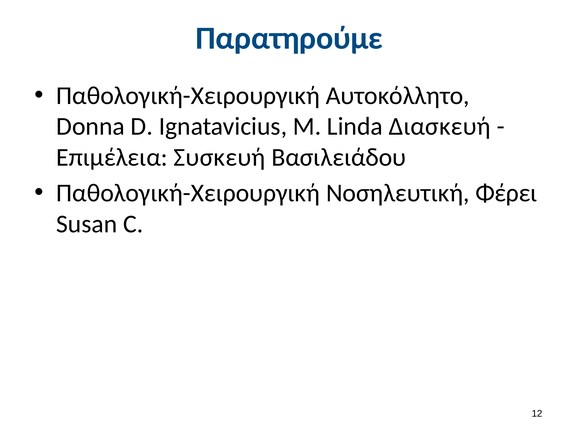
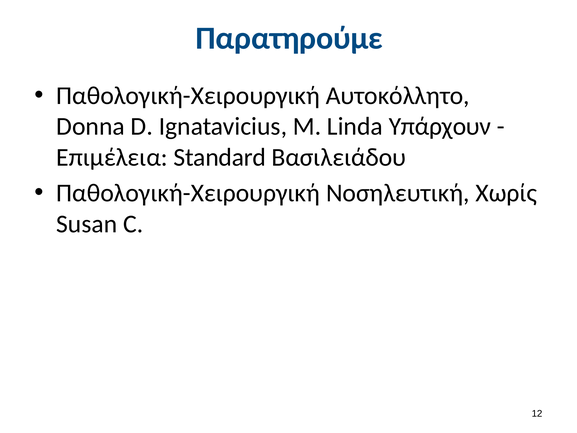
Διασκευή: Διασκευή -> Υπάρχουν
Συσκευή: Συσκευή -> Standard
Φέρει: Φέρει -> Χωρίς
